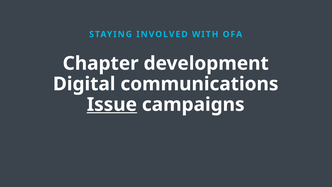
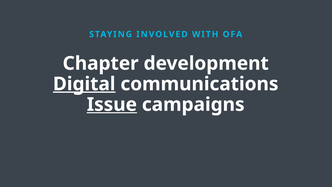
Digital underline: none -> present
